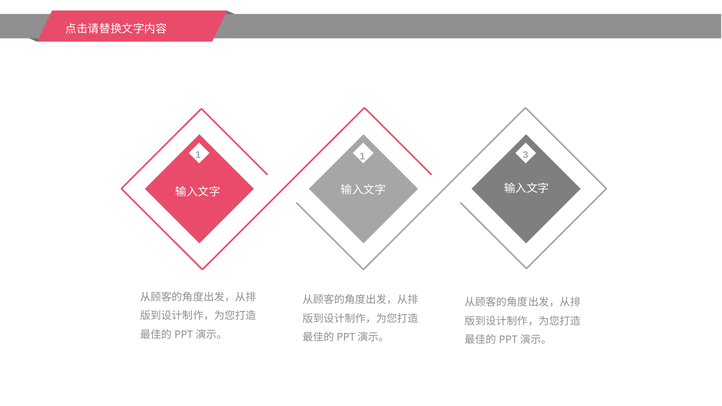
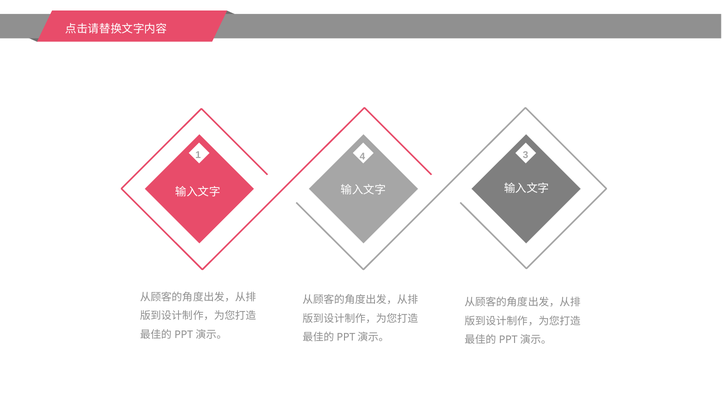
1 1: 1 -> 4
